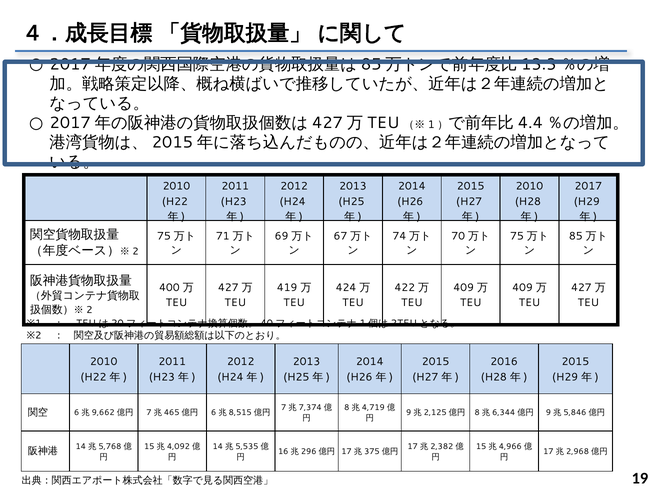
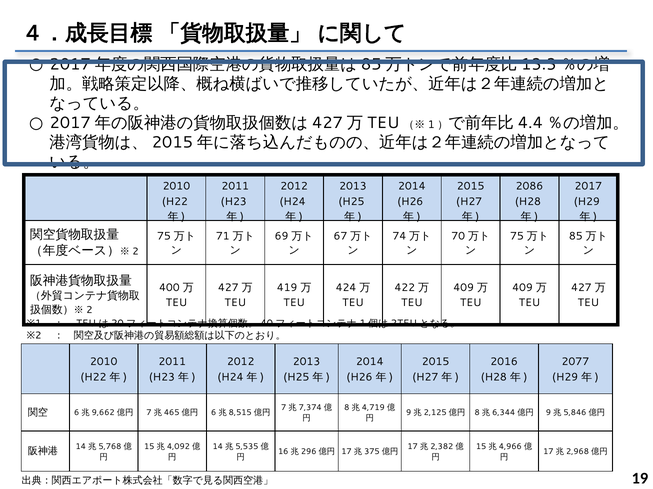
2010 at (529, 187): 2010 -> 2086
2015 at (575, 362): 2015 -> 2077
